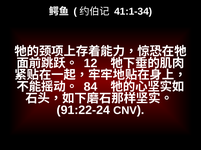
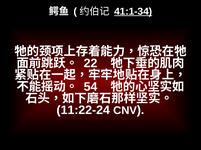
41:1-34 underline: none -> present
12: 12 -> 22
84: 84 -> 54
91:22-24: 91:22-24 -> 11:22-24
